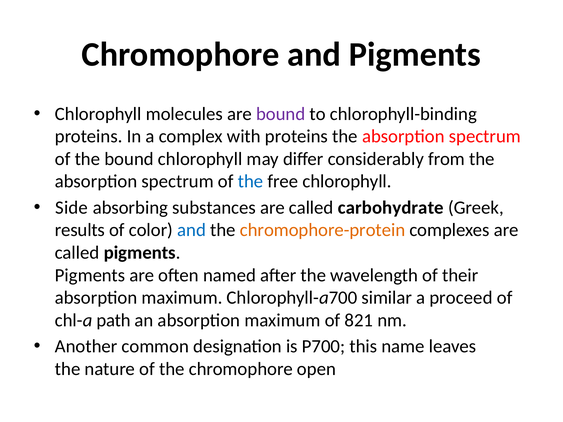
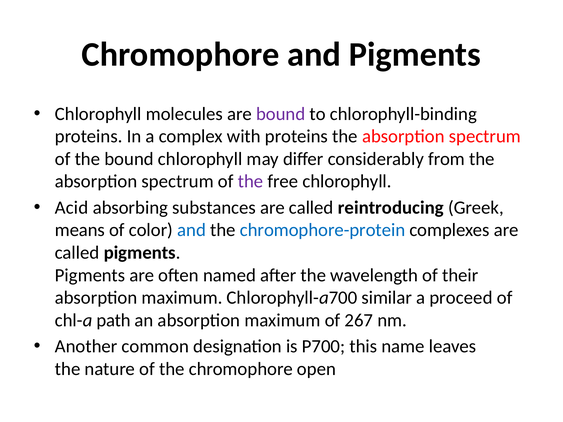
the at (251, 181) colour: blue -> purple
Side: Side -> Acid
carbohydrate: carbohydrate -> reintroducing
results: results -> means
chromophore-protein colour: orange -> blue
821: 821 -> 267
